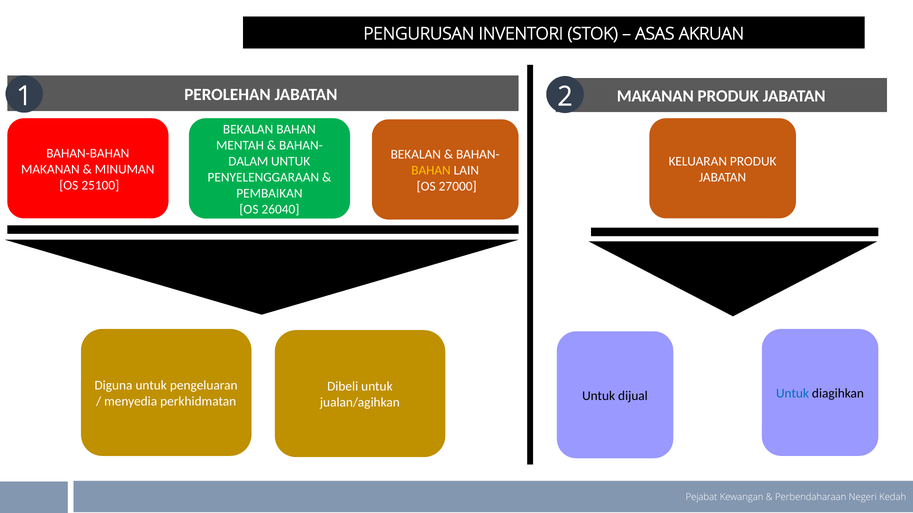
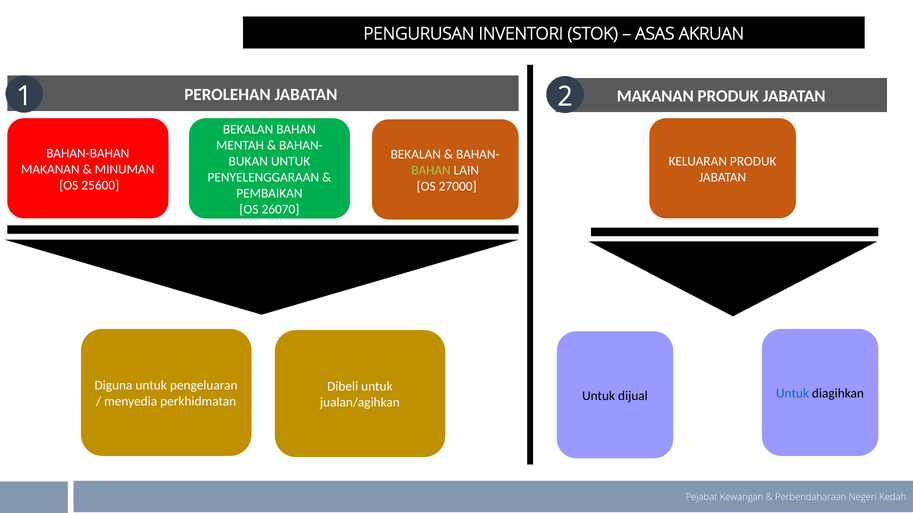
DALAM: DALAM -> BUKAN
BAHAN at (431, 171) colour: yellow -> light green
25100: 25100 -> 25600
26040: 26040 -> 26070
